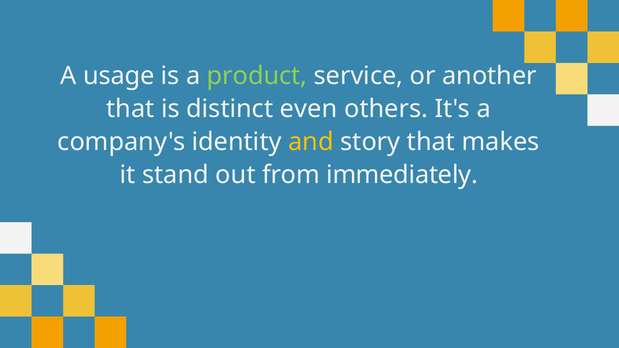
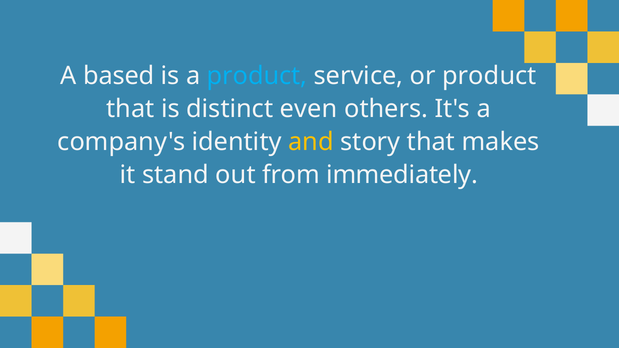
usage: usage -> based
product at (257, 76) colour: light green -> light blue
or another: another -> product
